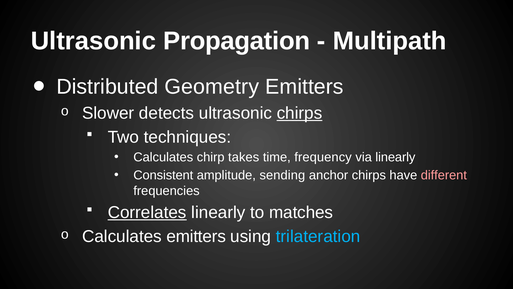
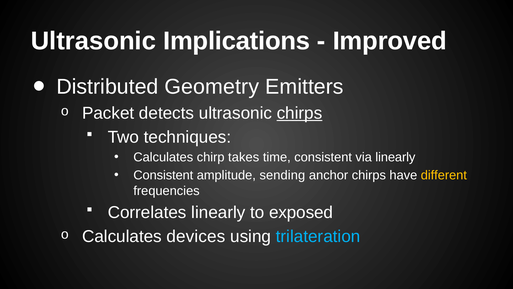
Propagation: Propagation -> Implications
Multipath: Multipath -> Improved
Slower: Slower -> Packet
time frequency: frequency -> consistent
different colour: pink -> yellow
Correlates underline: present -> none
matches: matches -> exposed
Calculates emitters: emitters -> devices
